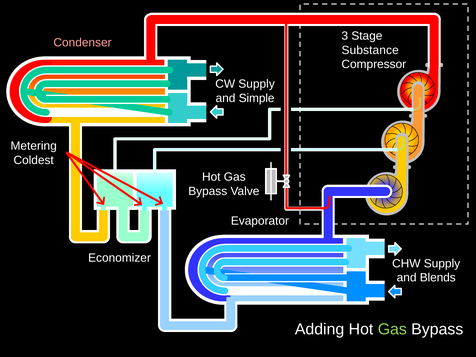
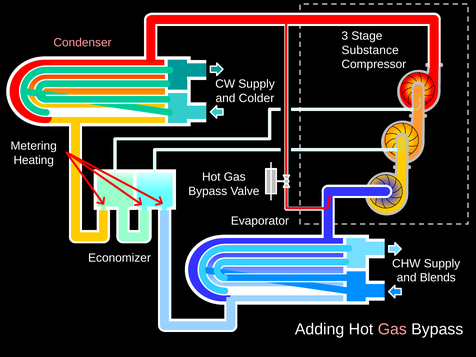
Simple: Simple -> Colder
Coldest: Coldest -> Heating
Gas at (392, 329) colour: light green -> pink
